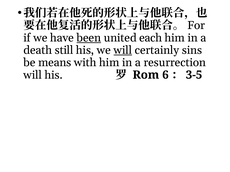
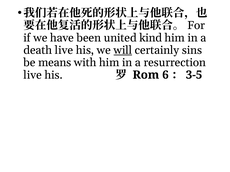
been underline: present -> none
each: each -> kind
death still: still -> live
will at (33, 75): will -> live
